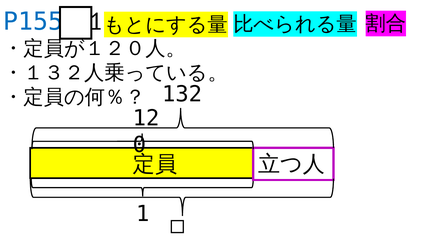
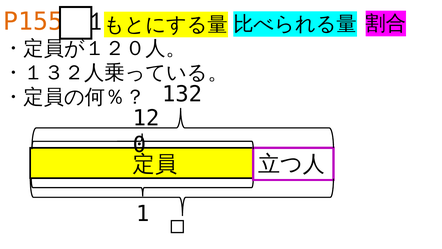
P155 colour: blue -> orange
